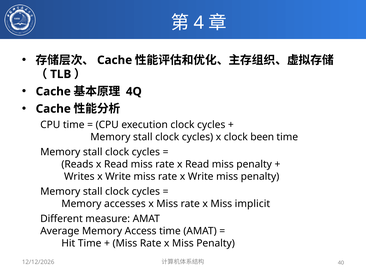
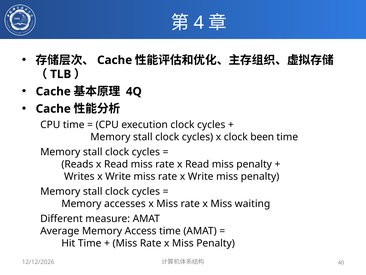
implicit: implicit -> waiting
